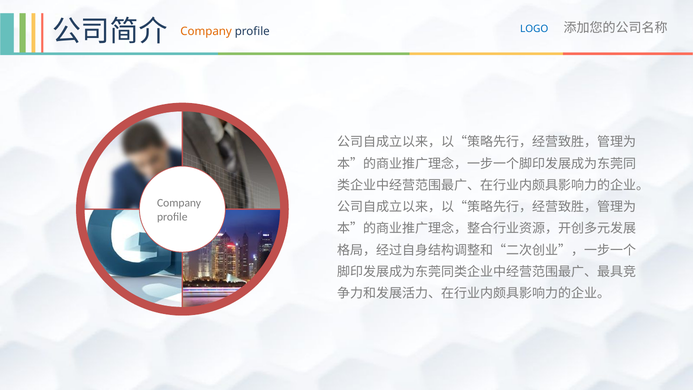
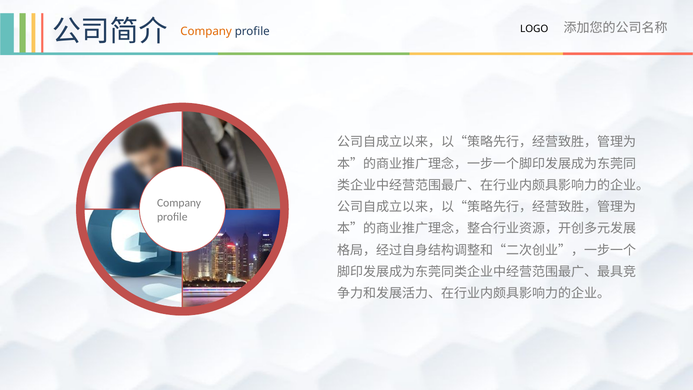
LOGO colour: blue -> black
